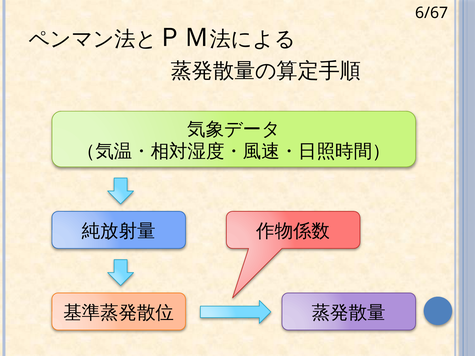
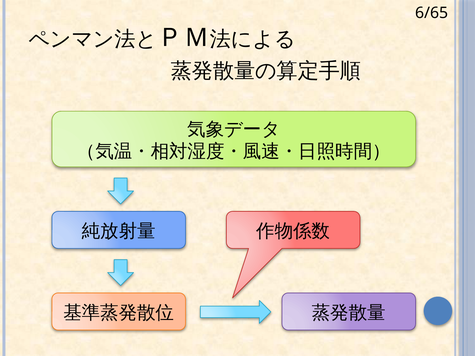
6/67: 6/67 -> 6/65
